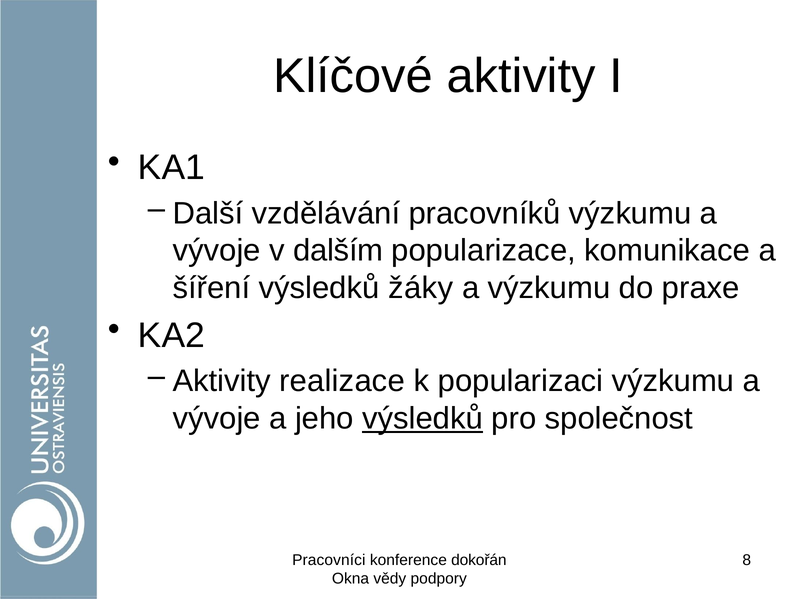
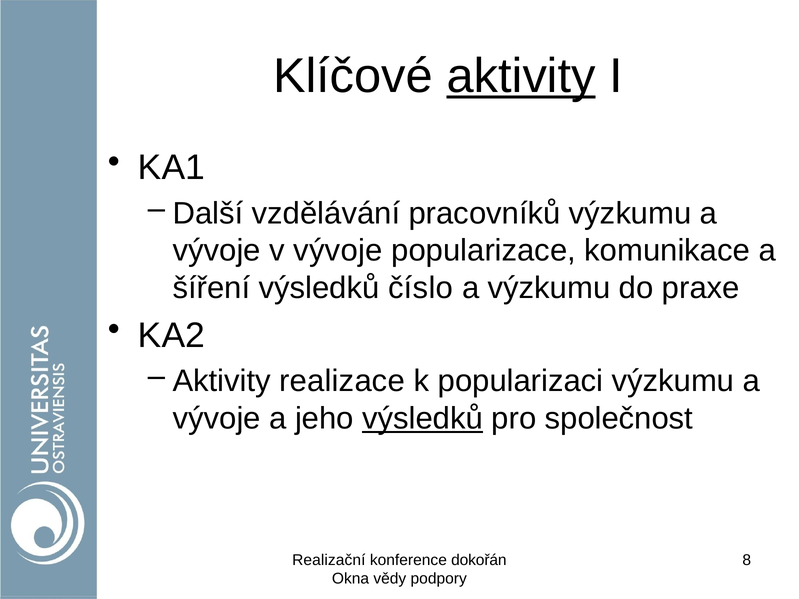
aktivity at (521, 76) underline: none -> present
v dalším: dalším -> vývoje
žáky: žáky -> číslo
Pracovníci: Pracovníci -> Realizační
